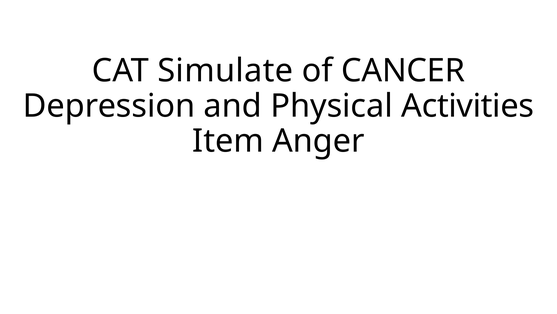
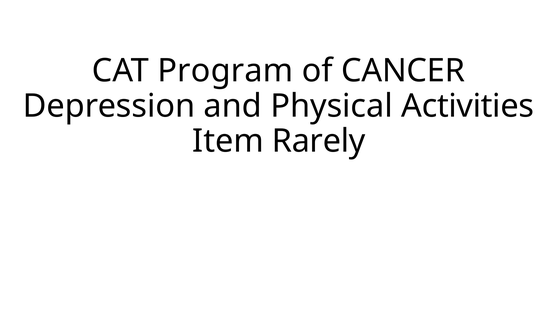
Simulate: Simulate -> Program
Anger: Anger -> Rarely
